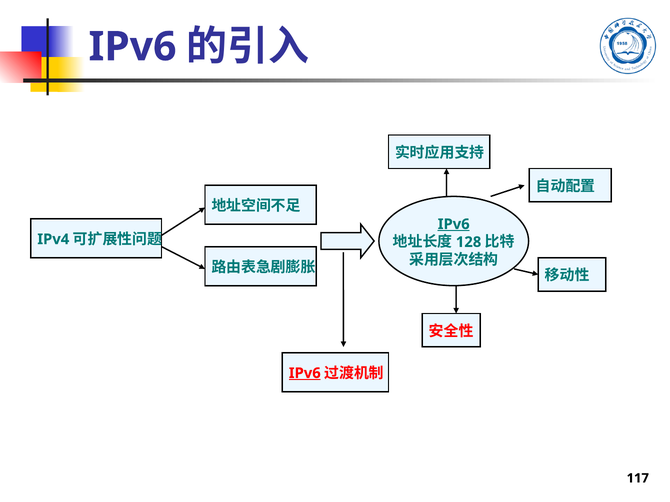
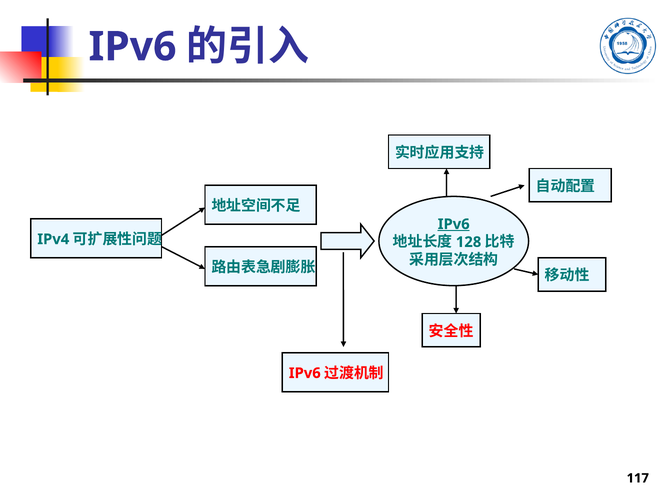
IPv6 at (305, 373) underline: present -> none
